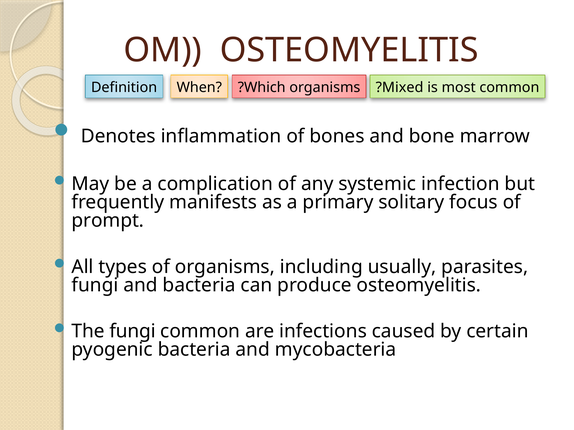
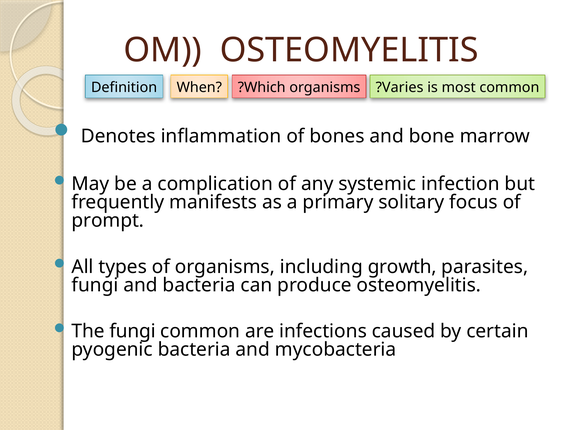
Mixed: Mixed -> Varies
usually: usually -> growth
